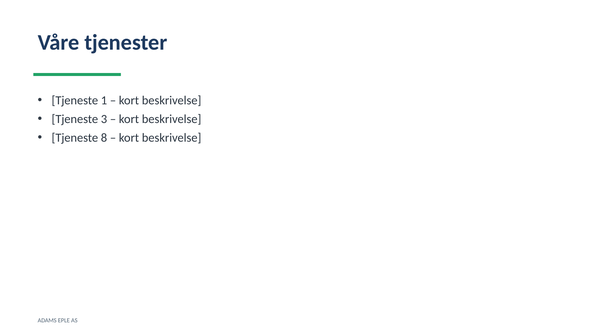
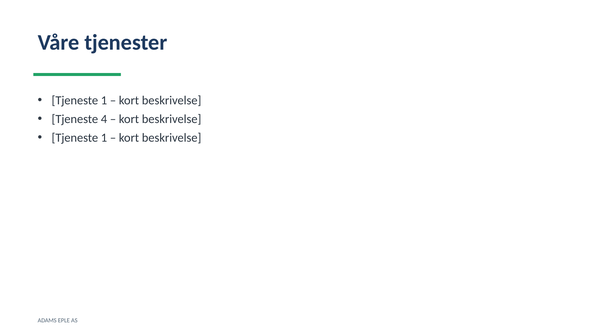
3: 3 -> 4
8 at (104, 138): 8 -> 1
